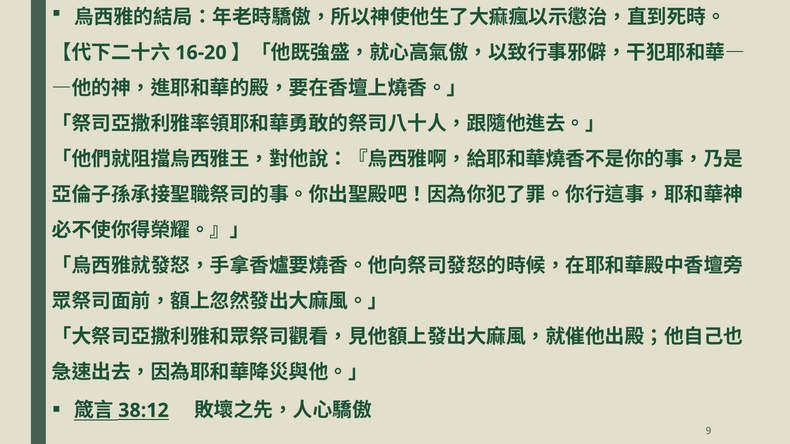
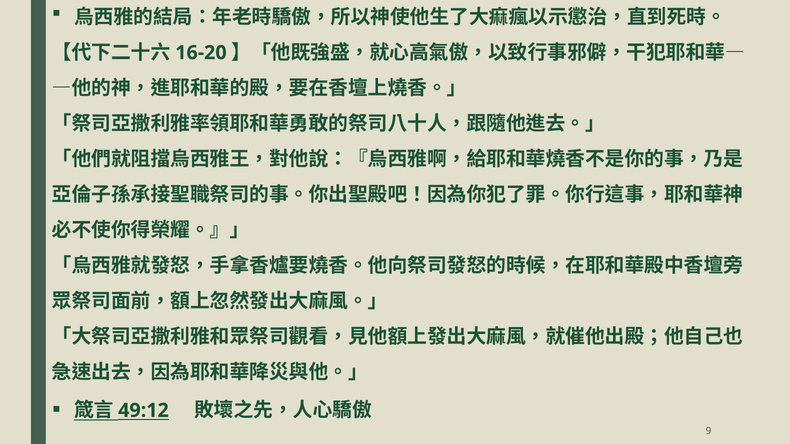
38:12: 38:12 -> 49:12
